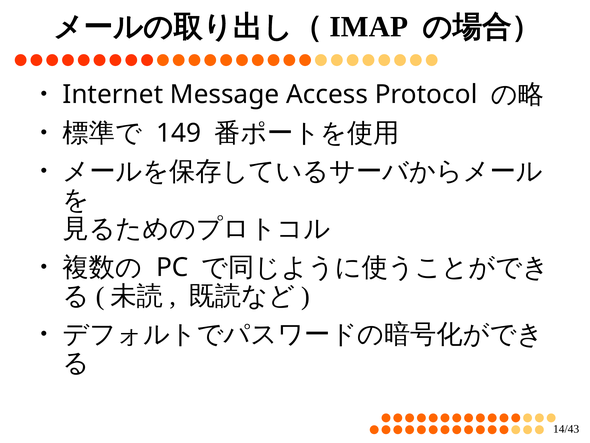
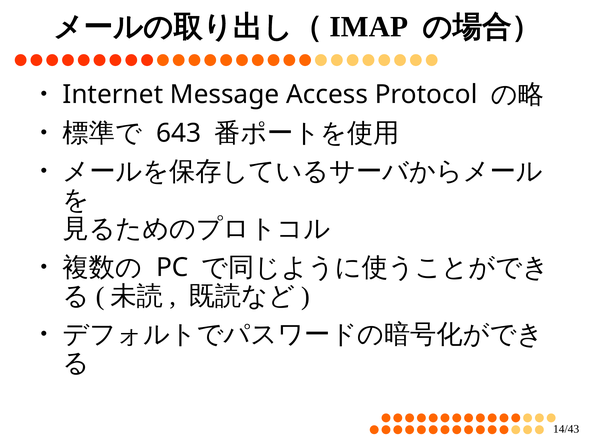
149: 149 -> 643
